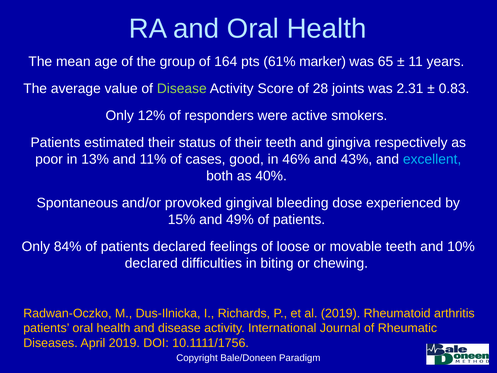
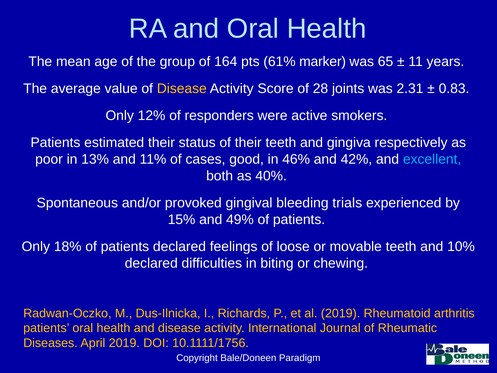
Disease at (182, 88) colour: light green -> yellow
43%: 43% -> 42%
dose: dose -> trials
84%: 84% -> 18%
